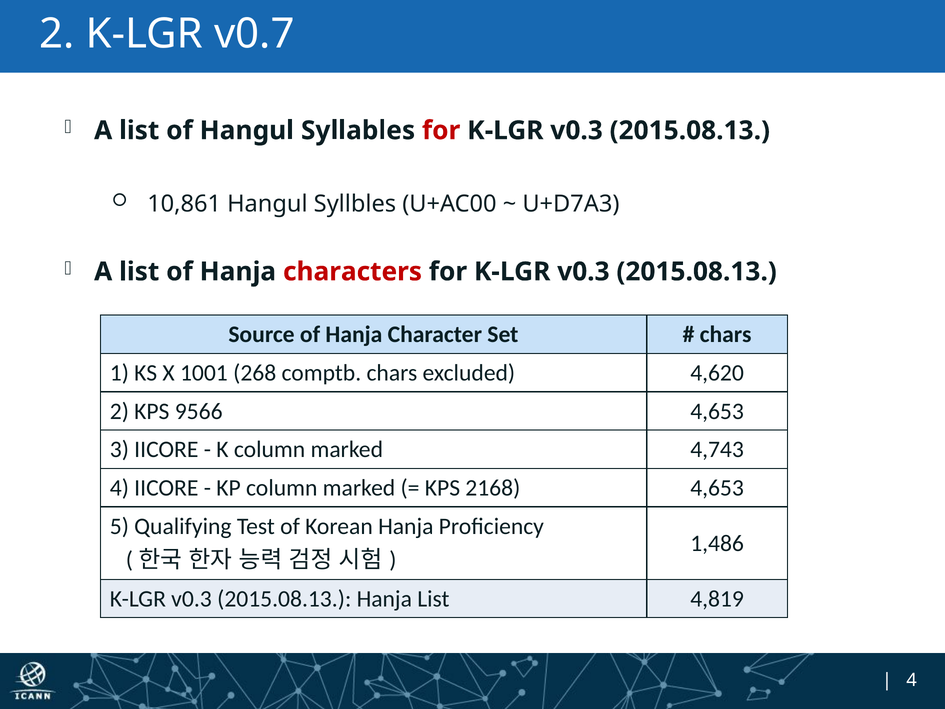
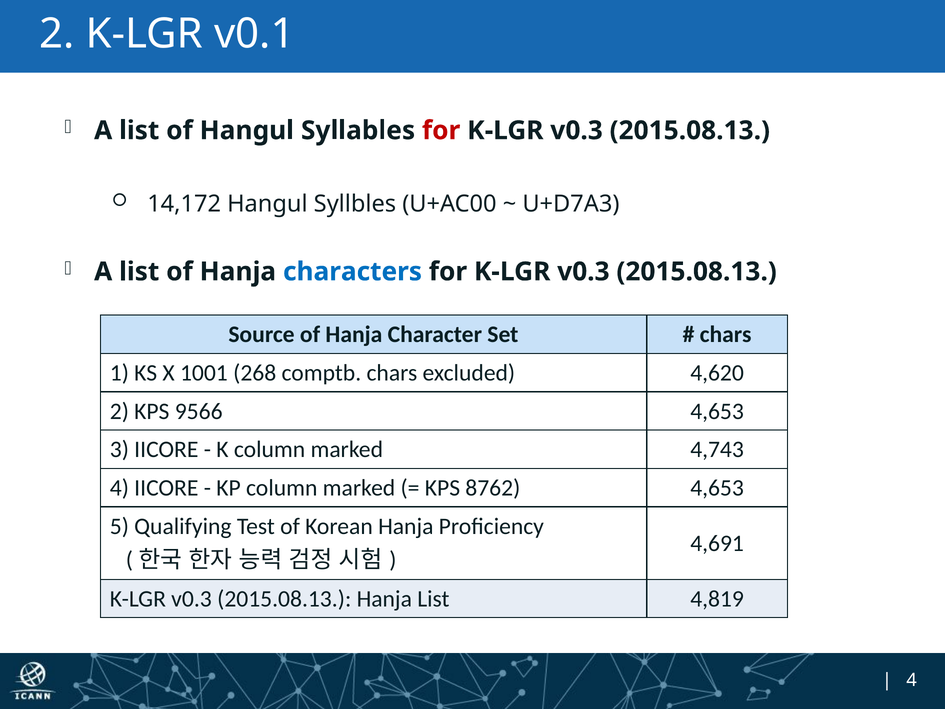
v0.7: v0.7 -> v0.1
10,861: 10,861 -> 14,172
characters colour: red -> blue
2168: 2168 -> 8762
1,486: 1,486 -> 4,691
